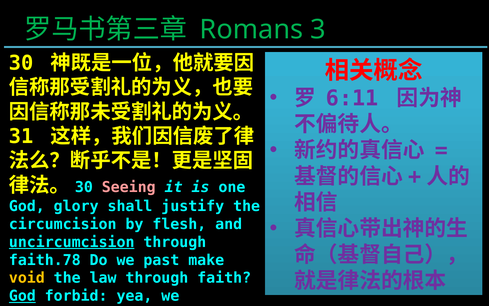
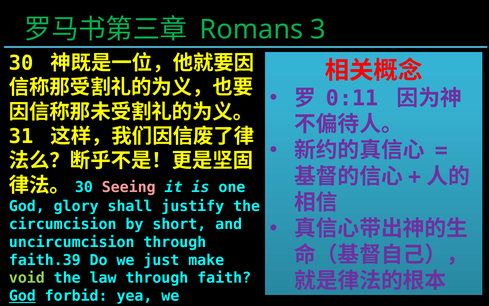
6:11: 6:11 -> 0:11
flesh: flesh -> short
uncircumcision underline: present -> none
faith.78: faith.78 -> faith.39
past: past -> just
void colour: yellow -> light green
